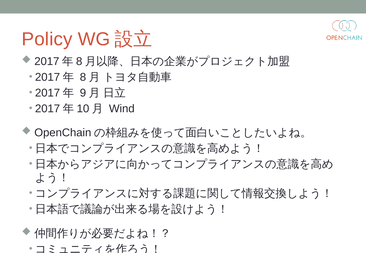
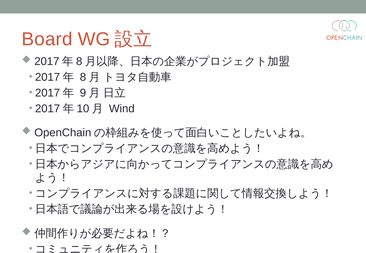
Policy: Policy -> Board
